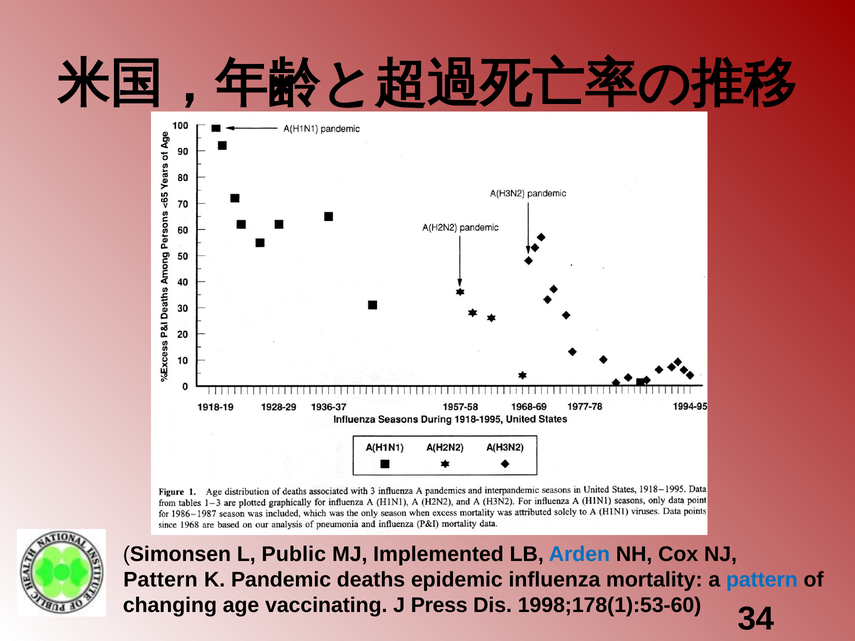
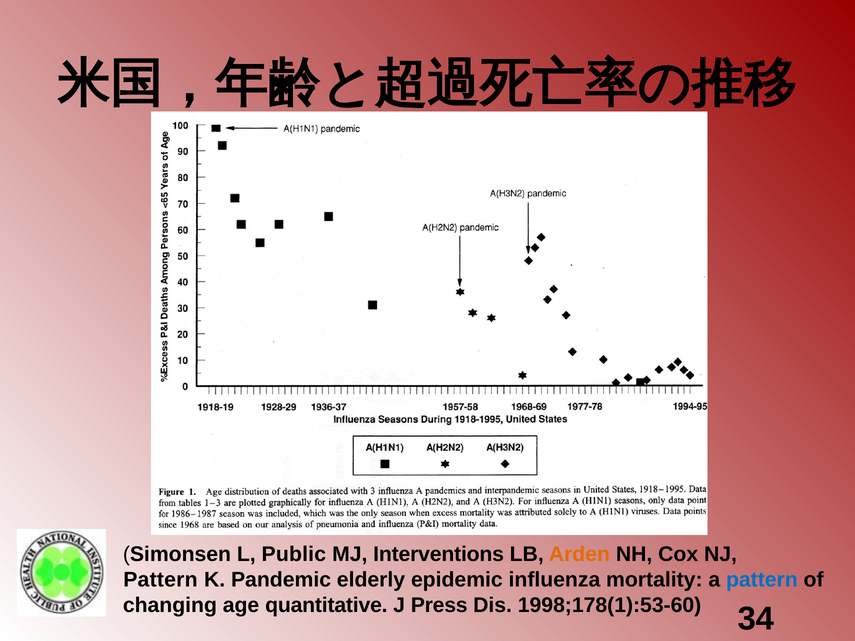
Implemented: Implemented -> Interventions
Arden colour: blue -> orange
deaths: deaths -> elderly
vaccinating: vaccinating -> quantitative
